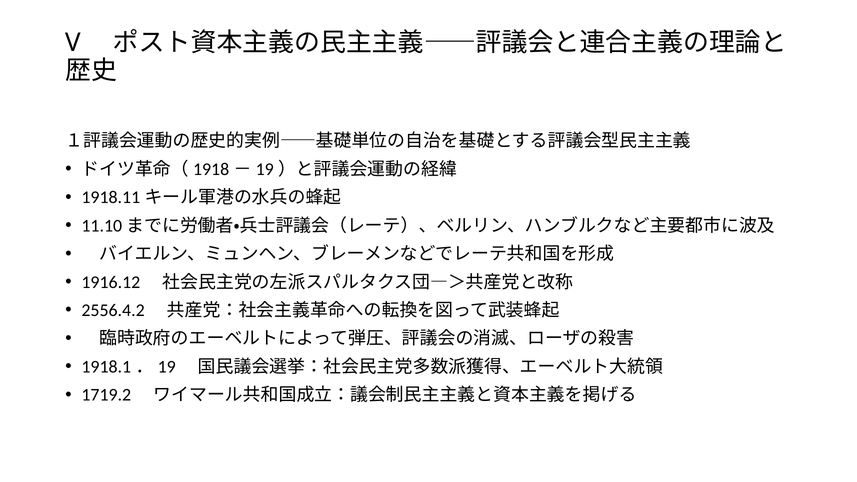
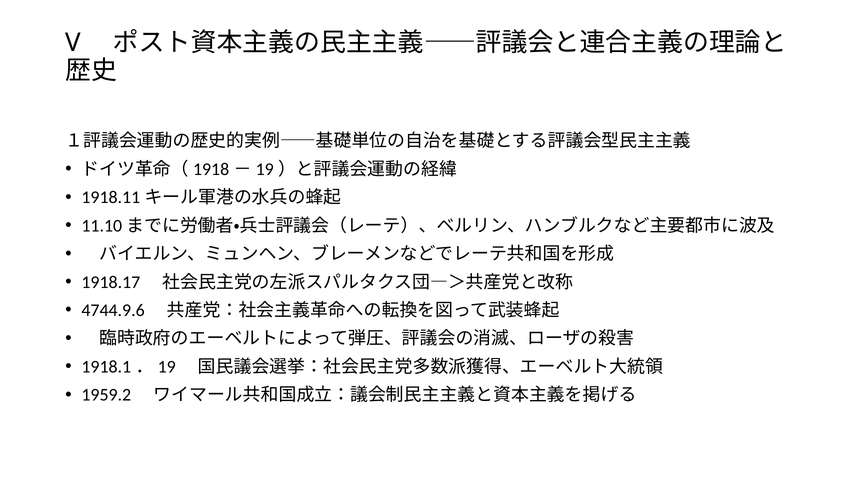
1916.12: 1916.12 -> 1918.17
2556.4.2: 2556.4.2 -> 4744.9.6
1719.2: 1719.2 -> 1959.2
